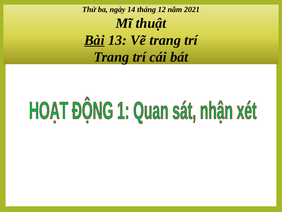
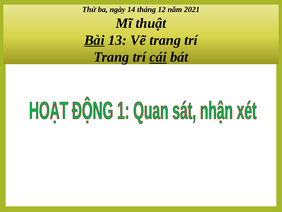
cái underline: none -> present
